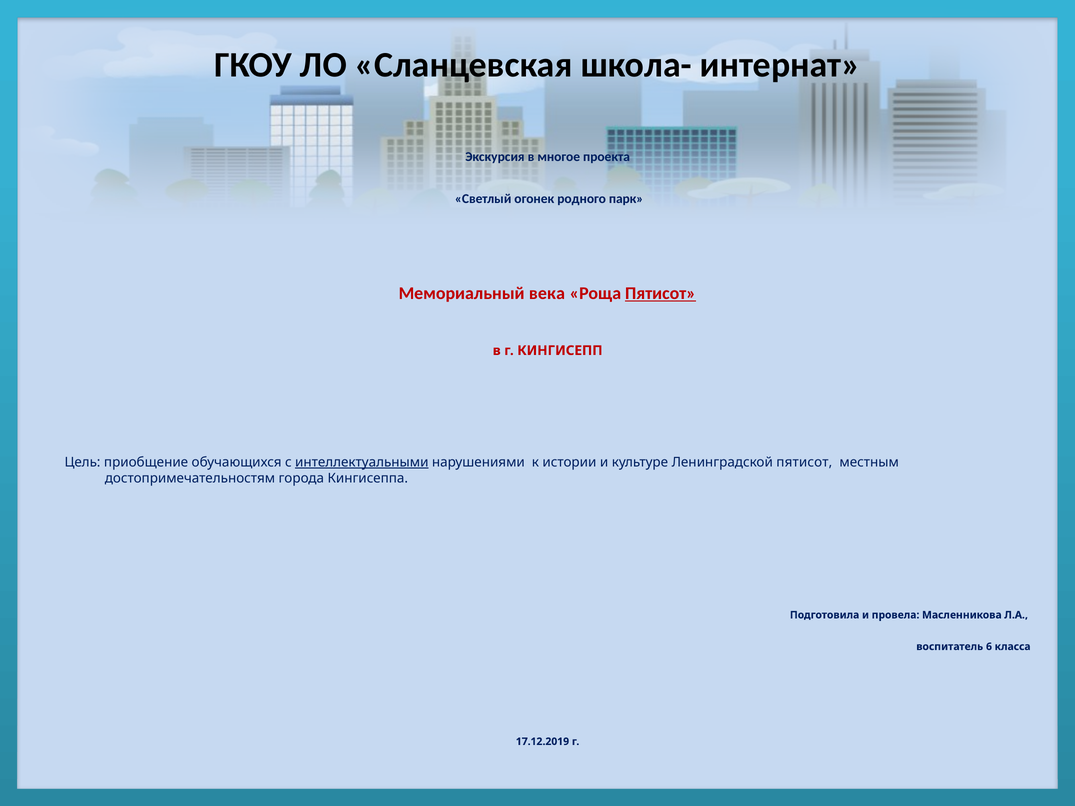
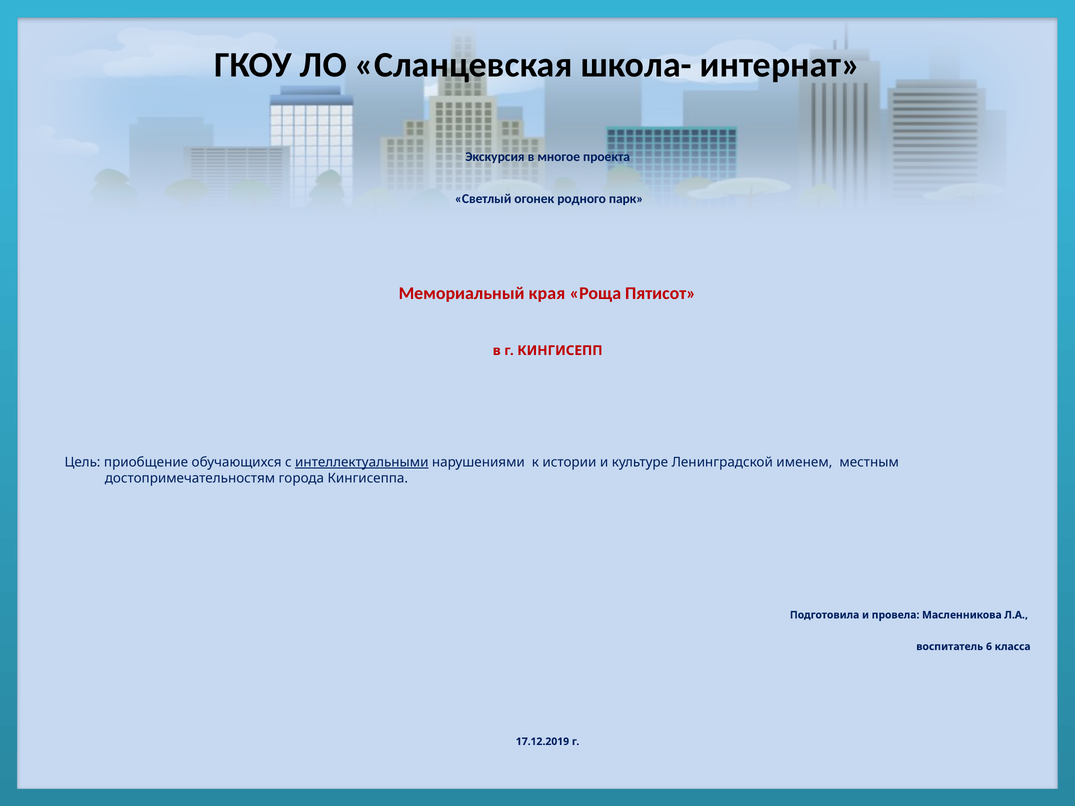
века: века -> края
Пятисот at (660, 293) underline: present -> none
Ленинградской пятисот: пятисот -> именем
